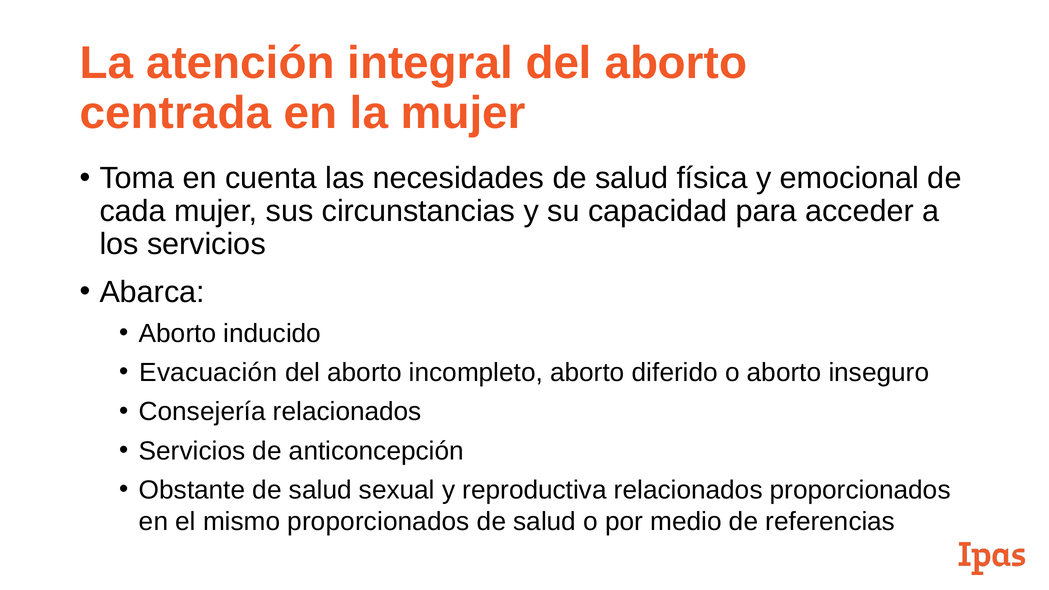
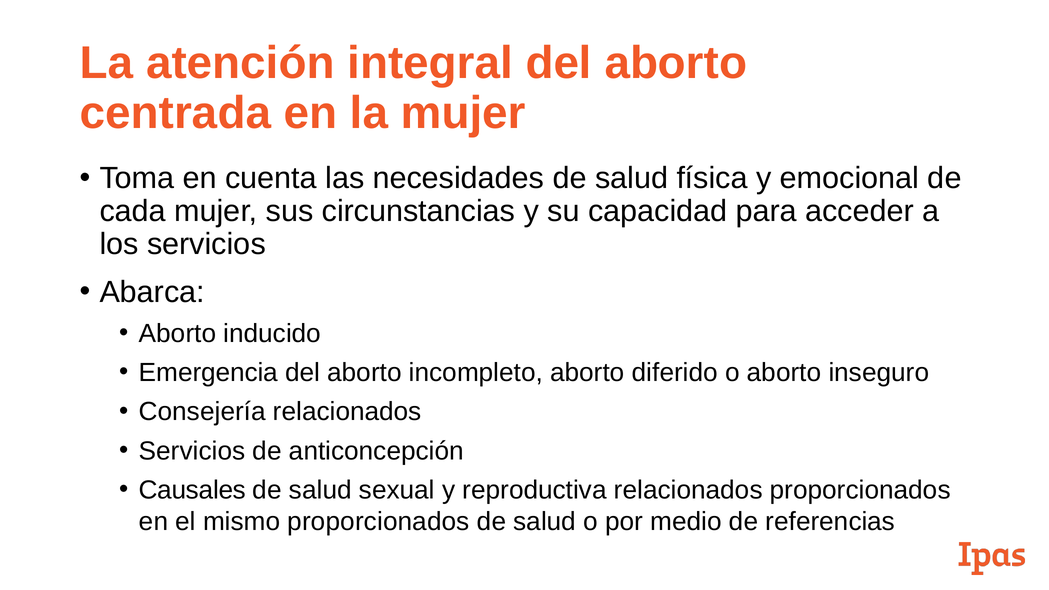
Evacuación: Evacuación -> Emergencia
Obstante: Obstante -> Causales
